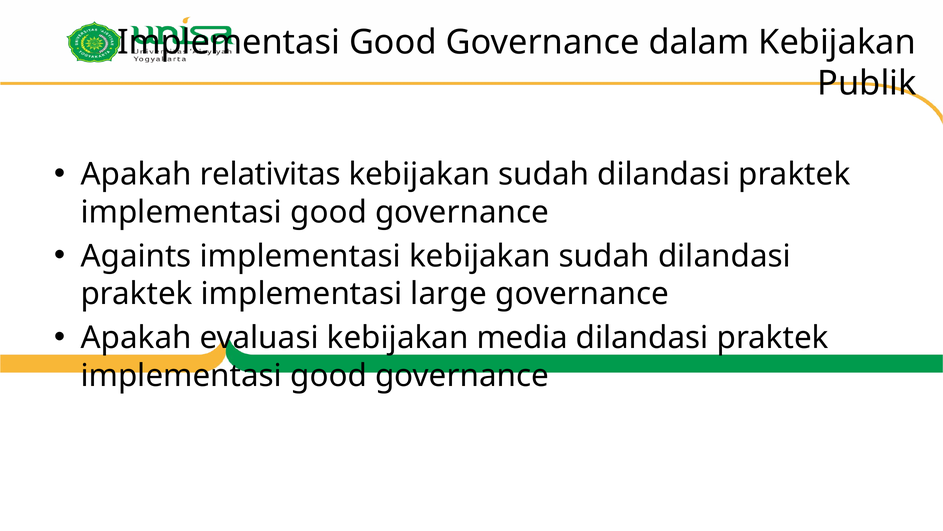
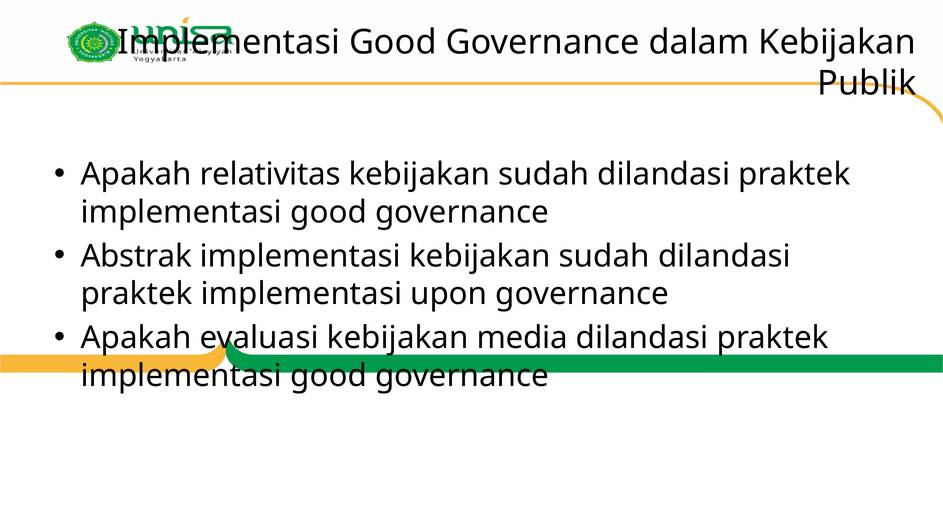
Againts: Againts -> Abstrak
large: large -> upon
